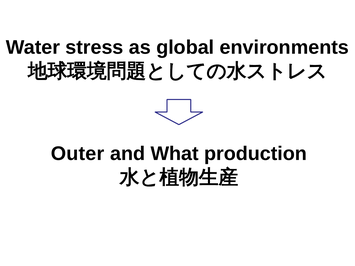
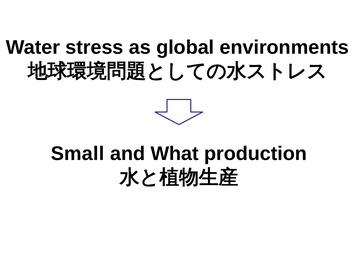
Outer: Outer -> Small
